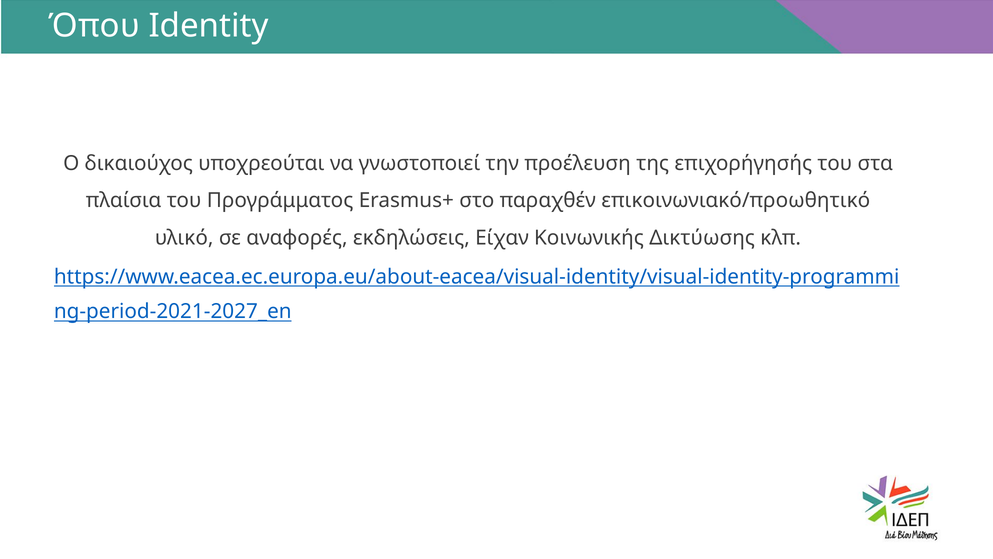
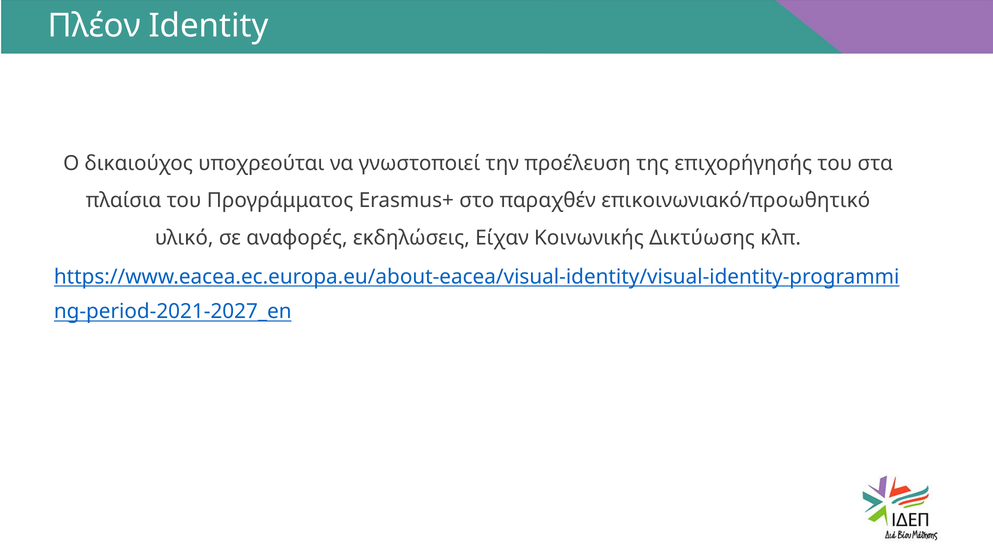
Όπου: Όπου -> Πλέον
